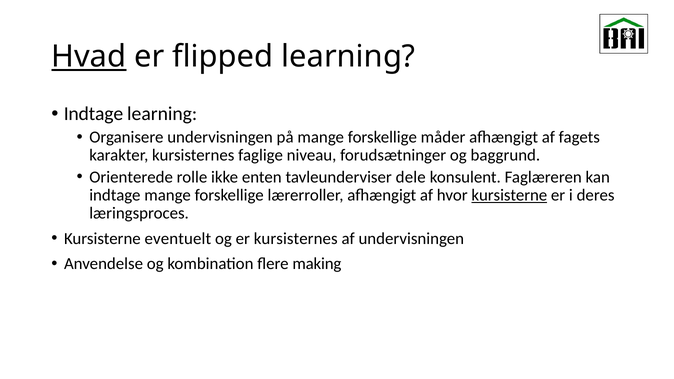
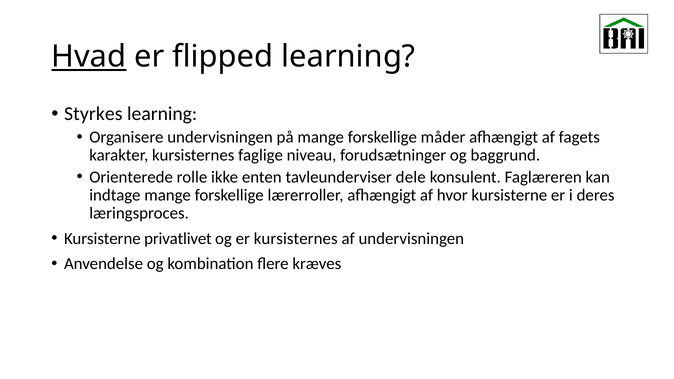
Indtage at (93, 114): Indtage -> Styrkes
kursisterne at (509, 195) underline: present -> none
eventuelt: eventuelt -> privatlivet
making: making -> kræves
